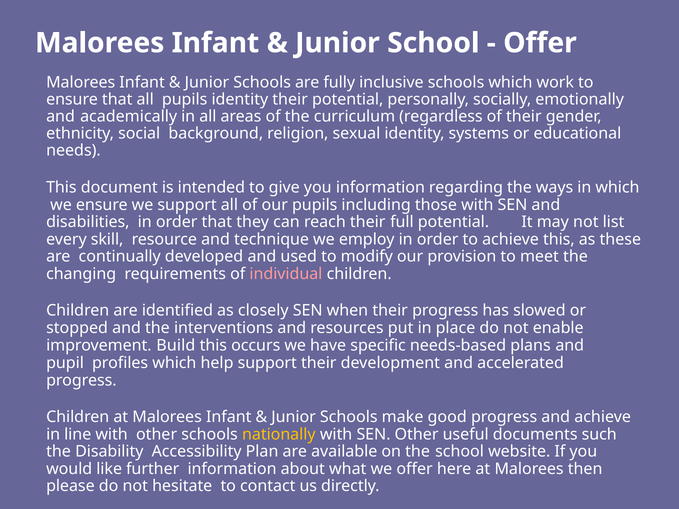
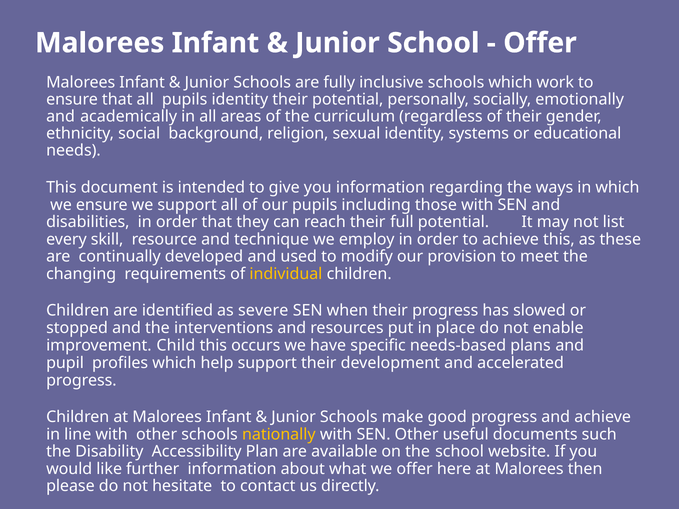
individual colour: pink -> yellow
closely: closely -> severe
Build: Build -> Child
